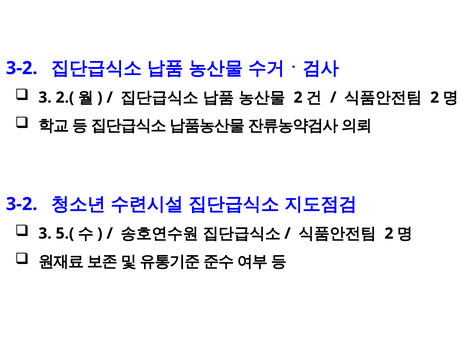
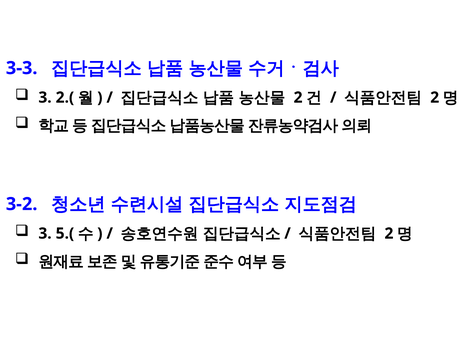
3-2 at (22, 68): 3-2 -> 3-3
